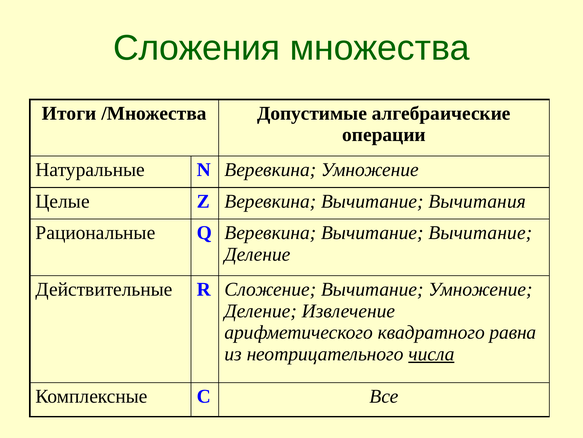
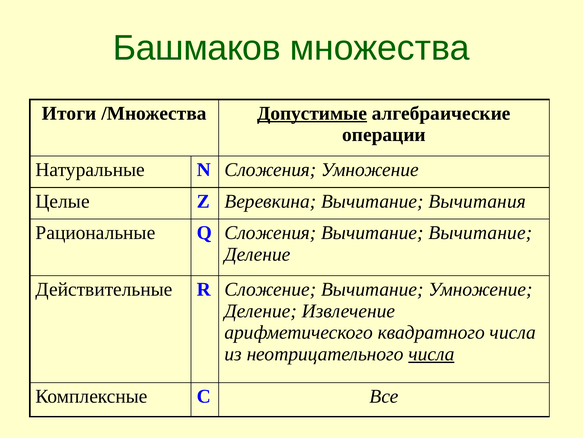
Сложения: Сложения -> Башмаков
Допустимые underline: none -> present
N Веревкина: Веревкина -> Сложения
Q Веревкина: Веревкина -> Сложения
квадратного равна: равна -> числа
